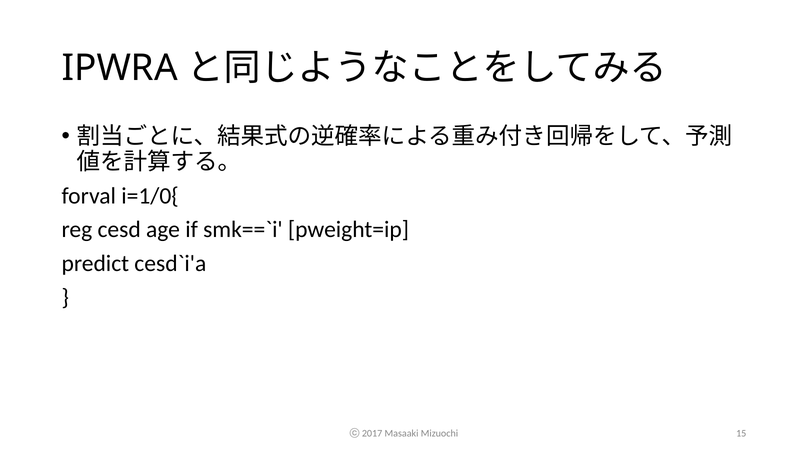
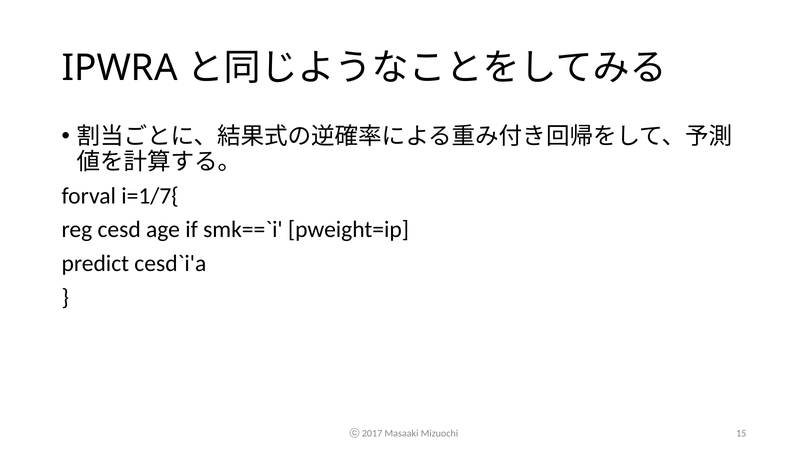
i=1/0{: i=1/0{ -> i=1/7{
